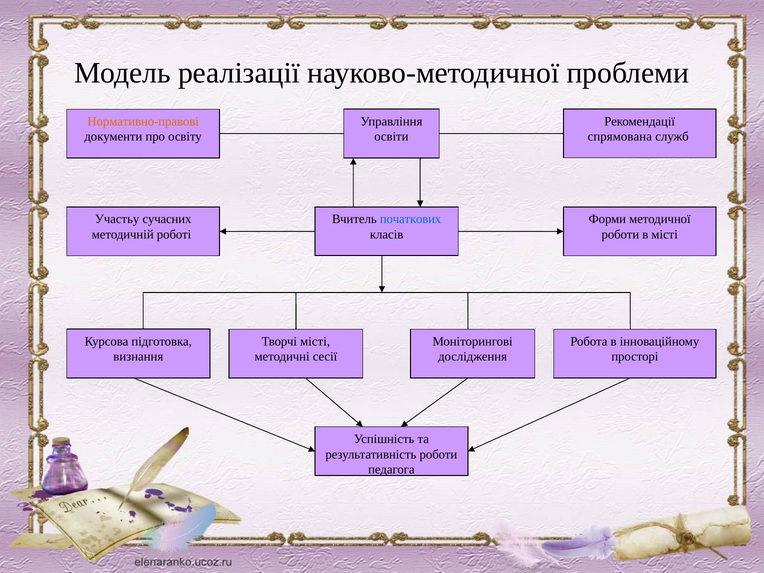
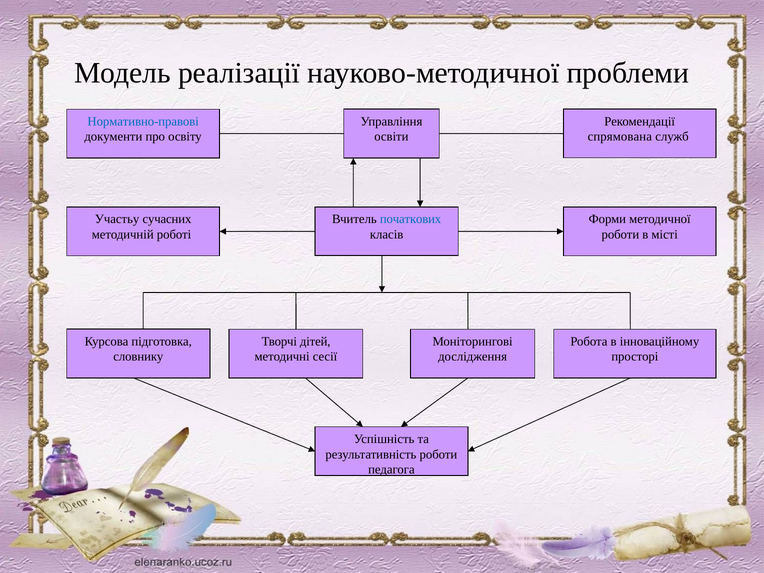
Нормативно-правові colour: orange -> blue
Творчі місті: місті -> дітей
визнання: визнання -> словнику
